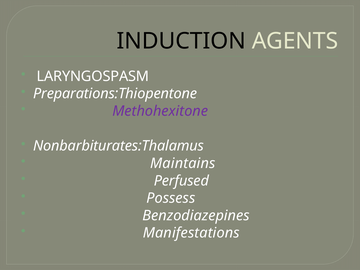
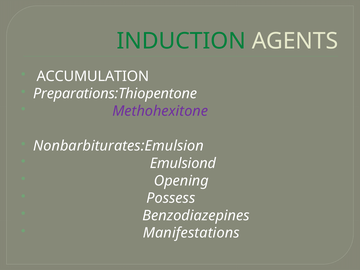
INDUCTION colour: black -> green
LARYNGOSPASM: LARYNGOSPASM -> ACCUMULATION
Nonbarbiturates:Thalamus: Nonbarbiturates:Thalamus -> Nonbarbiturates:Emulsion
Maintains: Maintains -> Emulsiond
Perfused: Perfused -> Opening
